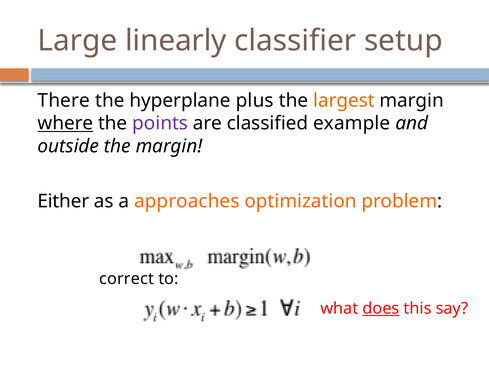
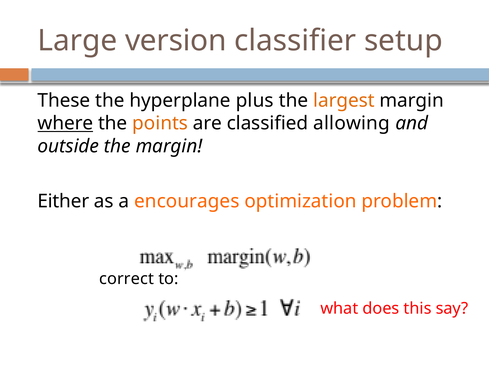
linearly: linearly -> version
There: There -> These
points colour: purple -> orange
example: example -> allowing
approaches: approaches -> encourages
does underline: present -> none
